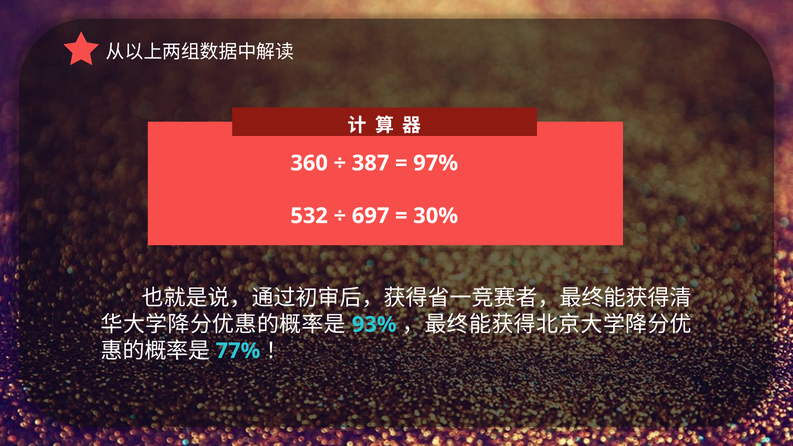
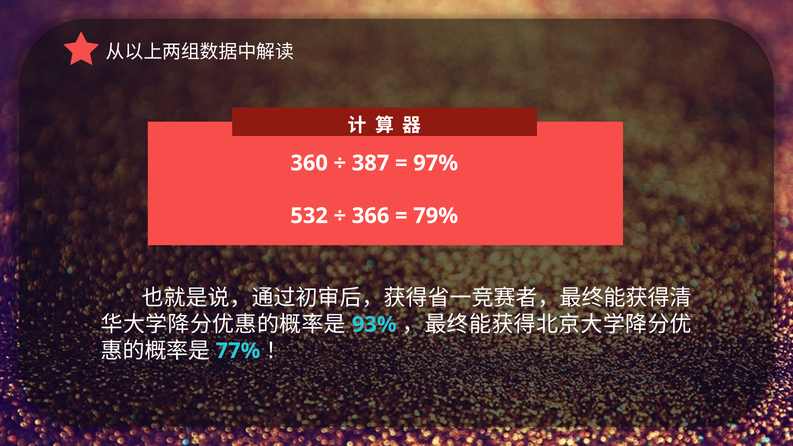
697: 697 -> 366
30%: 30% -> 79%
